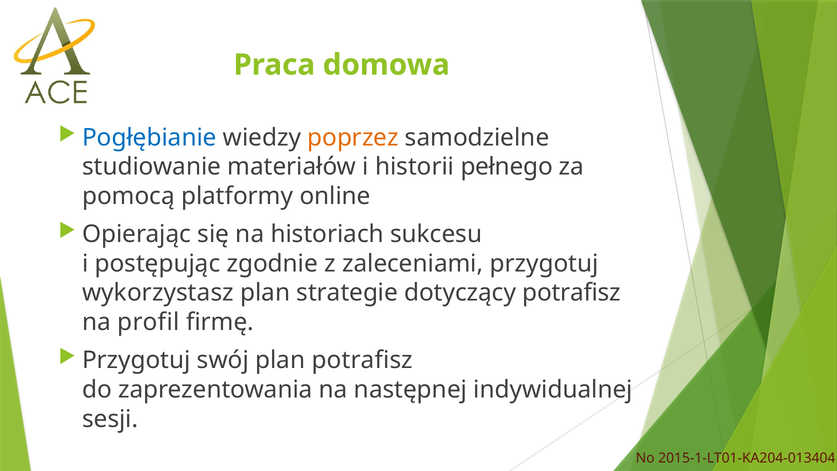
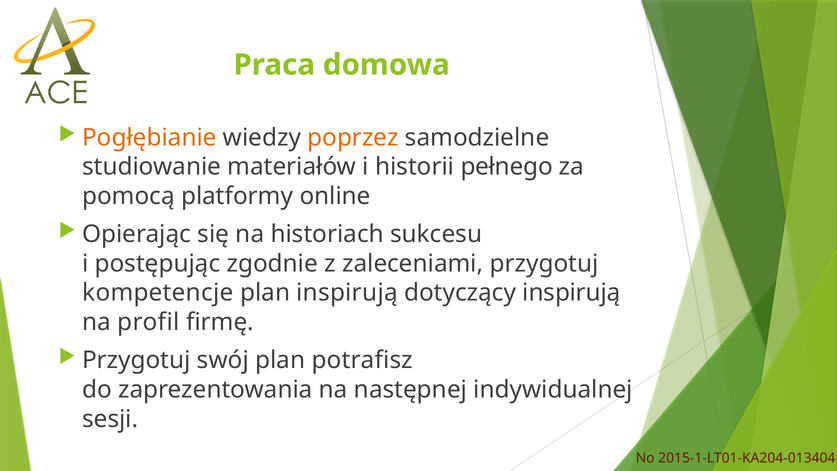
Pogłębianie colour: blue -> orange
wykorzystasz: wykorzystasz -> kompetencje
plan strategie: strategie -> inspirują
dotyczący potrafisz: potrafisz -> inspirują
